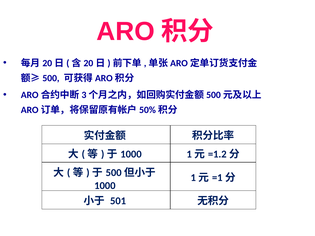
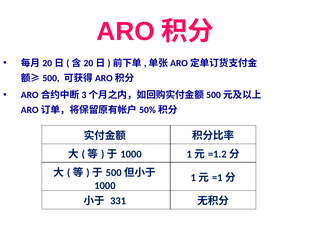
501: 501 -> 331
